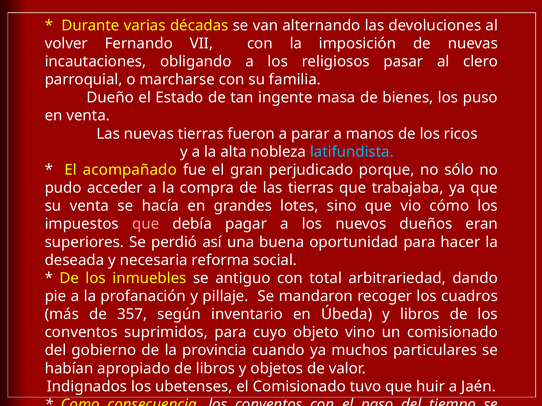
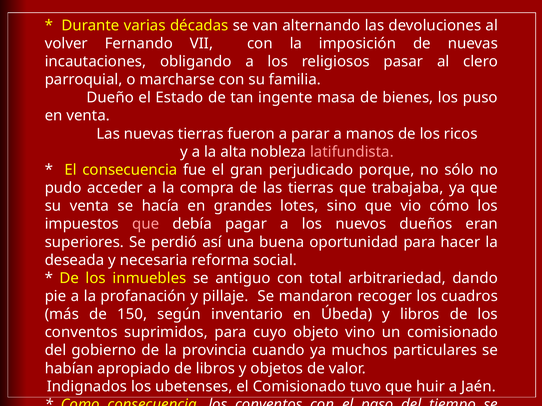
latifundista colour: light blue -> pink
El acompañado: acompañado -> consecuencia
357: 357 -> 150
